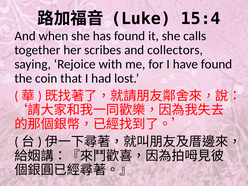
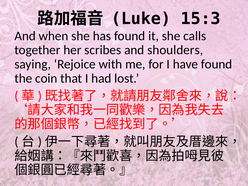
15:4: 15:4 -> 15:3
collectors: collectors -> shoulders
